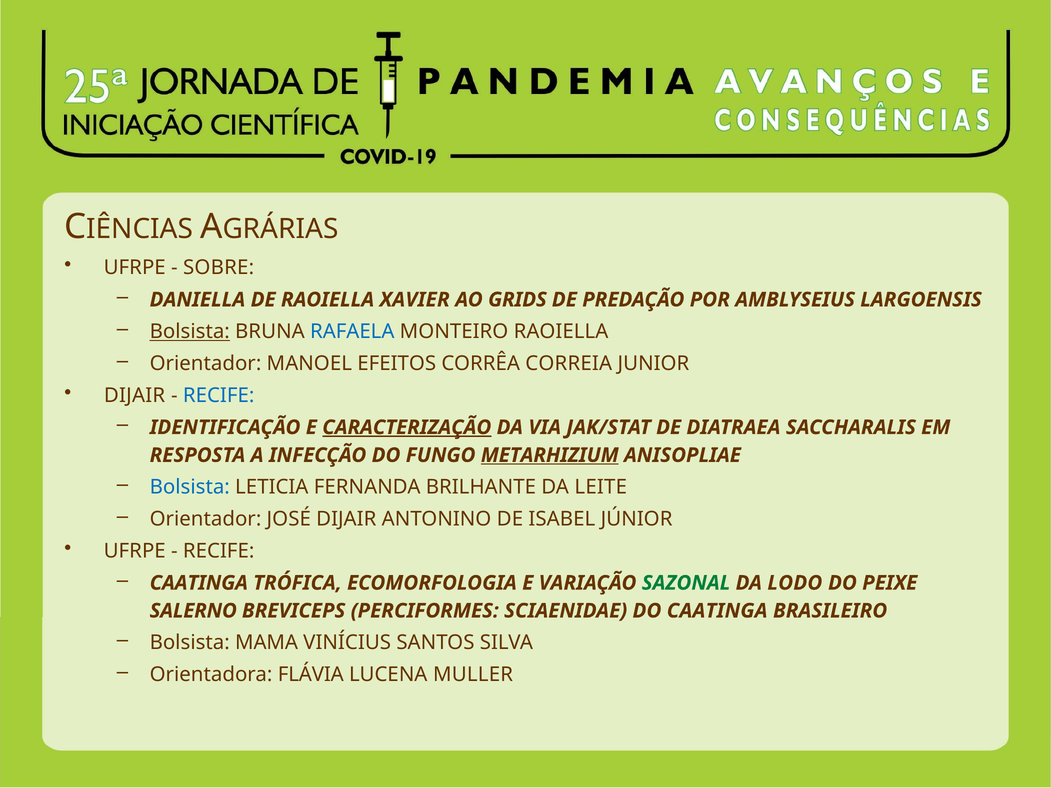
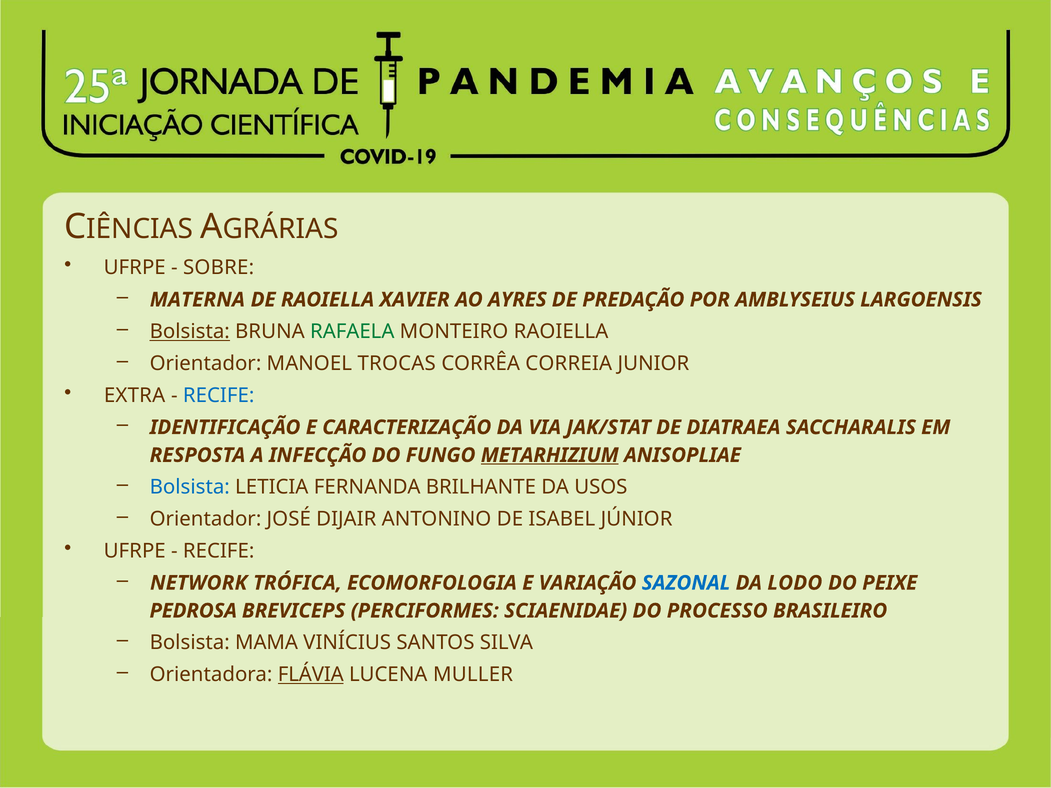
DANIELLA: DANIELLA -> MATERNA
GRIDS: GRIDS -> AYRES
RAFAELA colour: blue -> green
EFEITOS: EFEITOS -> TROCAS
DIJAIR at (135, 396): DIJAIR -> EXTRA
CARACTERIZAÇÃO underline: present -> none
LEITE: LEITE -> USOS
CAATINGA at (199, 583): CAATINGA -> NETWORK
SAZONAL colour: green -> blue
SALERNO: SALERNO -> PEDROSA
DO CAATINGA: CAATINGA -> PROCESSO
FLÁVIA underline: none -> present
